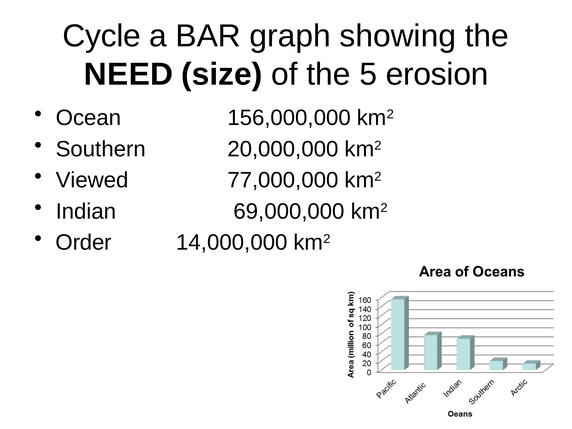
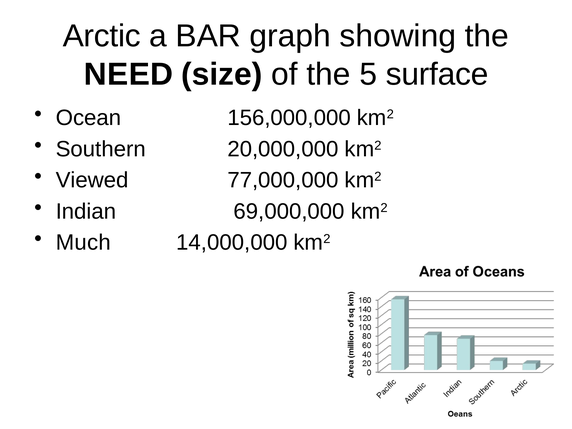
Cycle: Cycle -> Arctic
erosion: erosion -> surface
Order: Order -> Much
